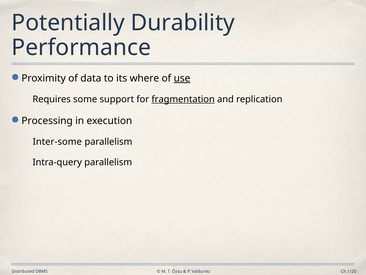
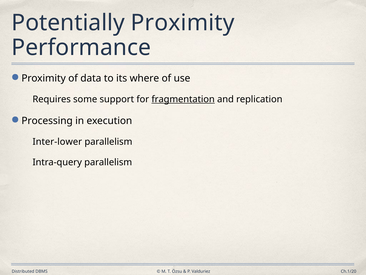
Potentially Durability: Durability -> Proximity
use underline: present -> none
Inter-some: Inter-some -> Inter-lower
